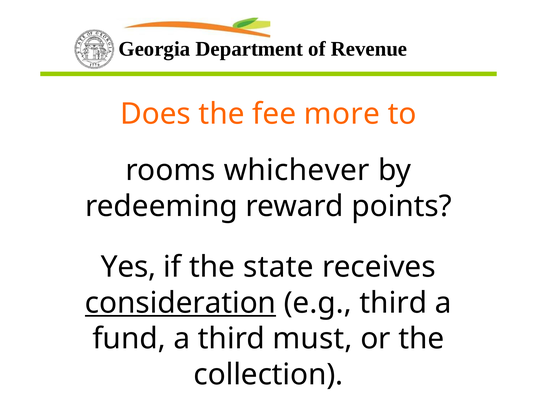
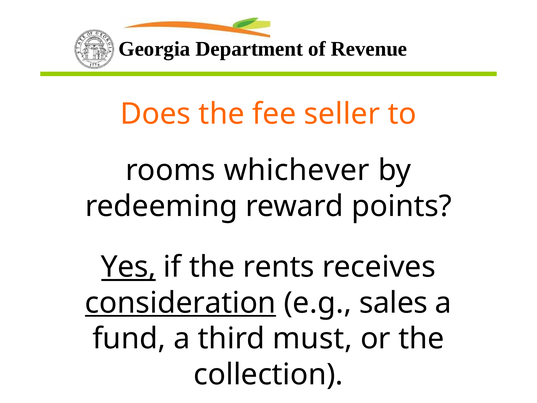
more: more -> seller
Yes underline: none -> present
state: state -> rents
e.g third: third -> sales
